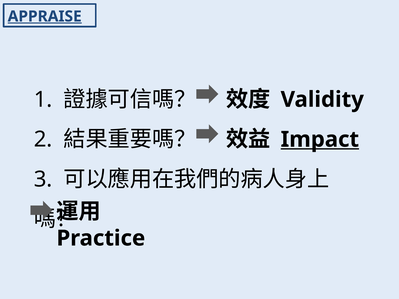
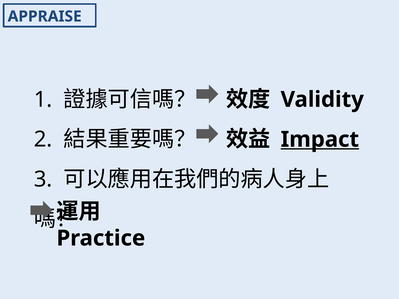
APPRAISE underline: present -> none
